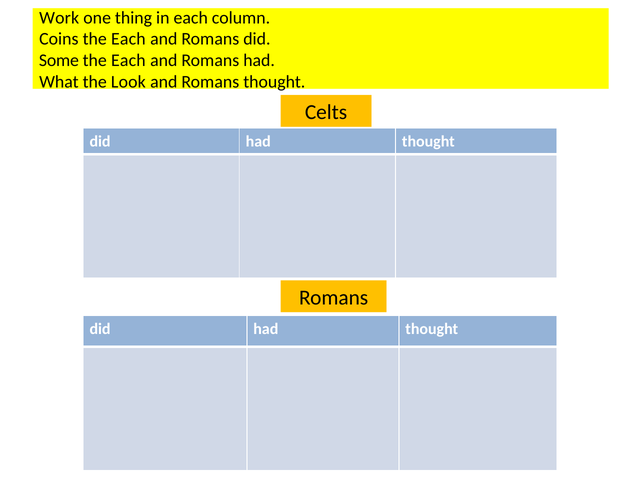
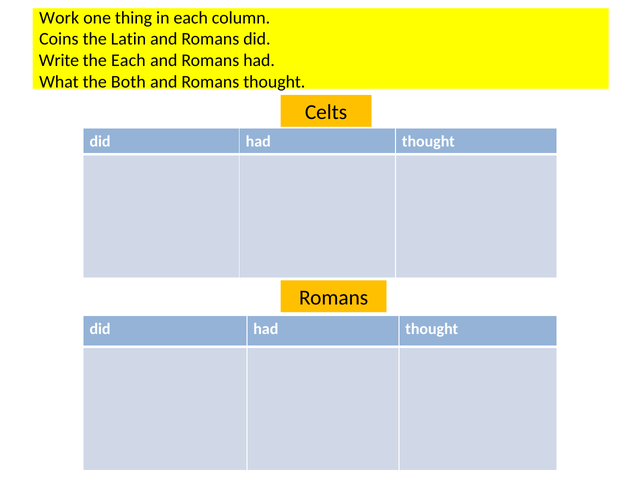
Each at (128, 39): Each -> Latin
Some: Some -> Write
Look: Look -> Both
